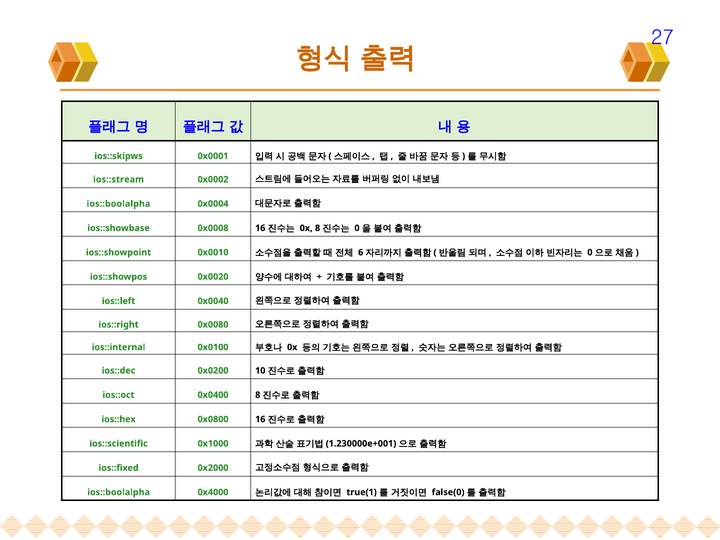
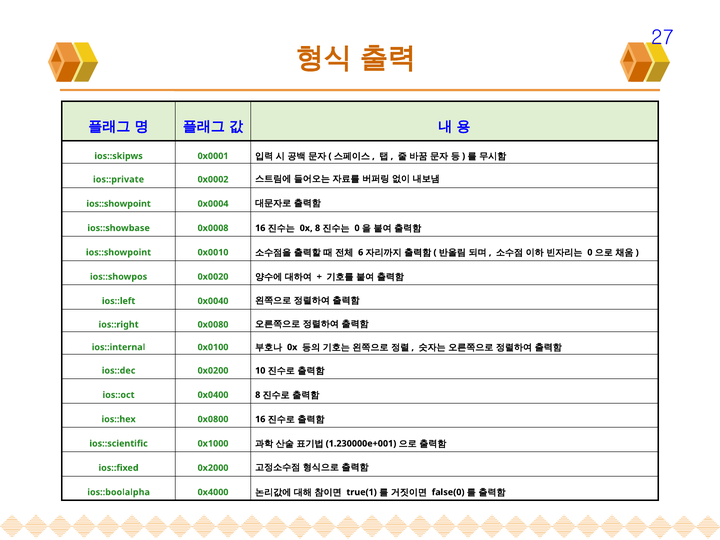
ios::stream: ios::stream -> ios::private
ios::boolalpha at (118, 204): ios::boolalpha -> ios::showpoint
